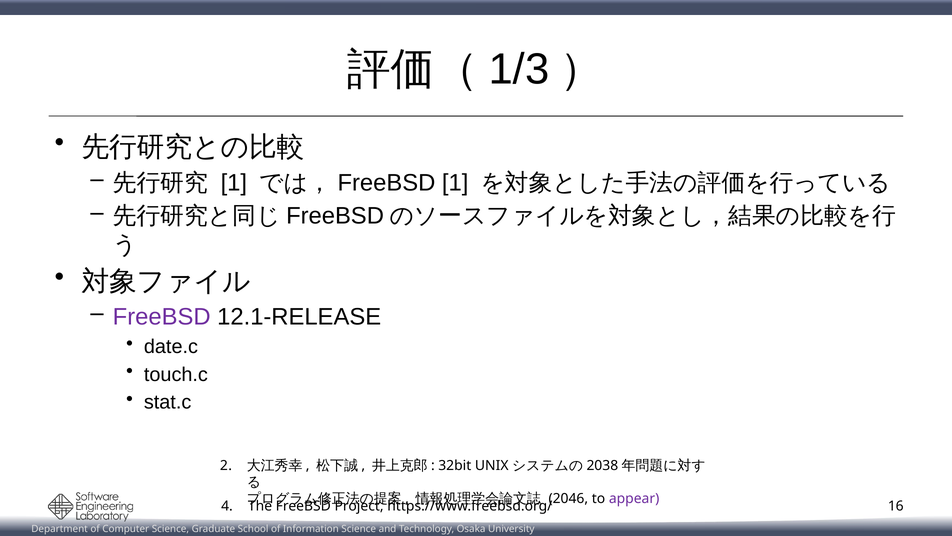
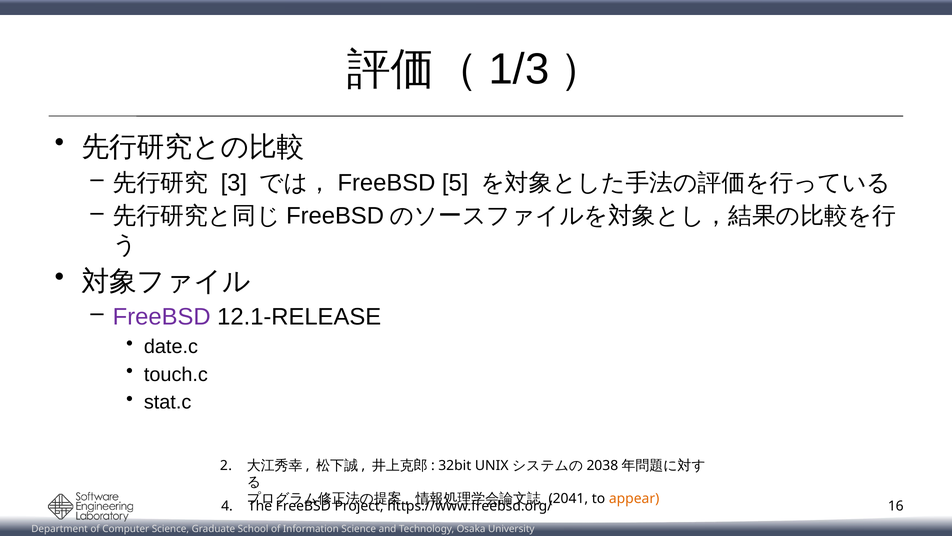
1 at (234, 183): 1 -> 3
FreeBSD 1: 1 -> 5
2046: 2046 -> 2041
appear colour: purple -> orange
